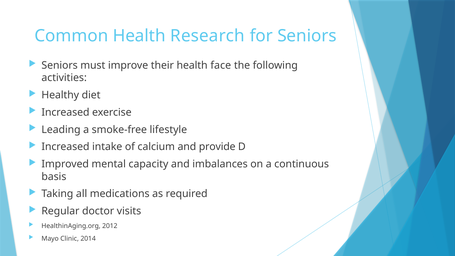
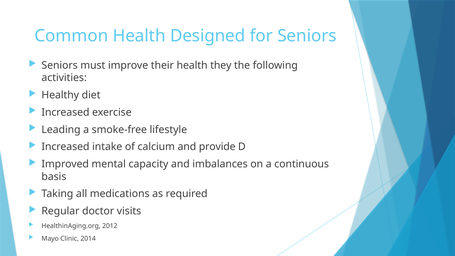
Research: Research -> Designed
face: face -> they
